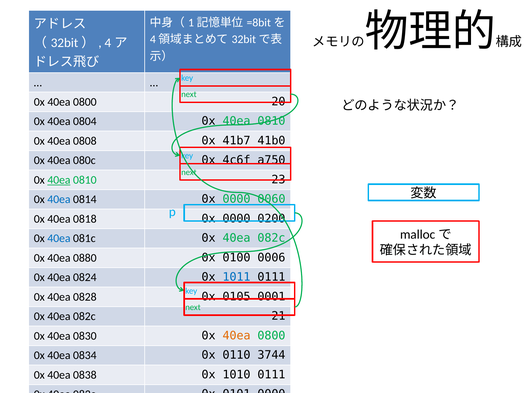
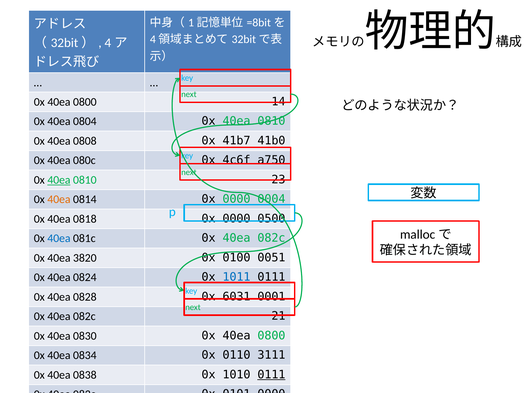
20: 20 -> 14
40ea at (59, 199) colour: blue -> orange
0060: 0060 -> 0004
0200: 0200 -> 0500
0880: 0880 -> 3820
0006: 0006 -> 0051
0105: 0105 -> 6031
40ea at (237, 336) colour: orange -> black
3744: 3744 -> 3111
0111 at (271, 375) underline: none -> present
